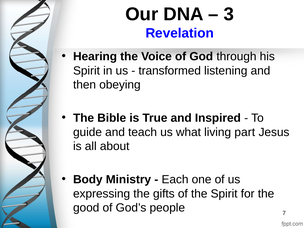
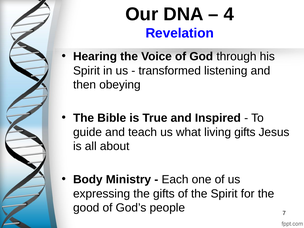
3: 3 -> 4
living part: part -> gifts
